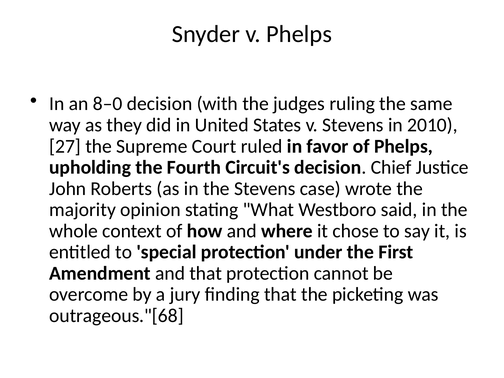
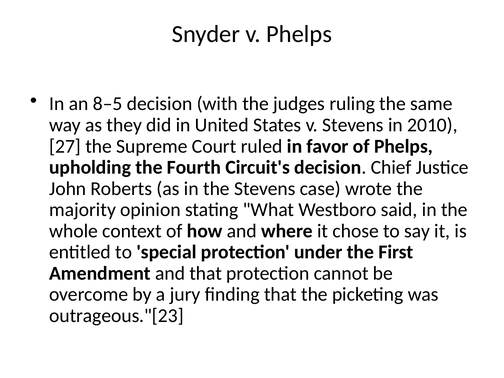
8–0: 8–0 -> 8–5
outrageous."[68: outrageous."[68 -> outrageous."[23
